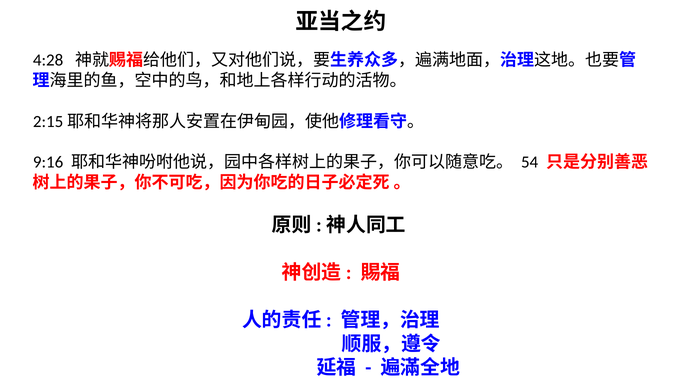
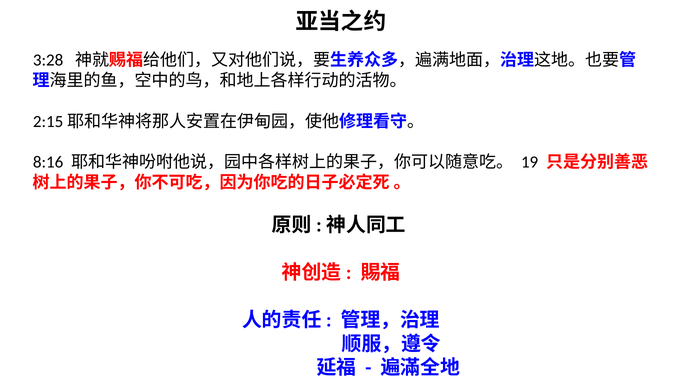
4:28: 4:28 -> 3:28
9:16: 9:16 -> 8:16
54: 54 -> 19
